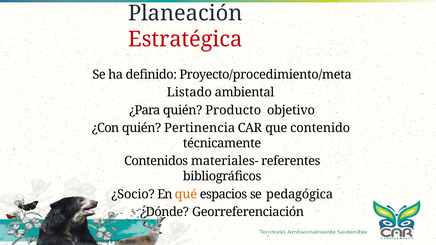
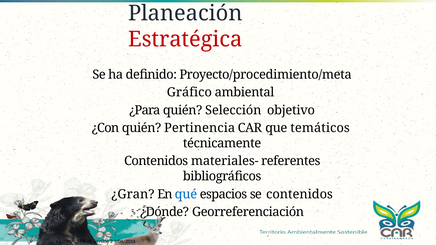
Listado: Listado -> Gráfico
Producto: Producto -> Selección
contenido: contenido -> temáticos
¿Socio: ¿Socio -> ¿Gran
qué colour: orange -> blue
se pedagógica: pedagógica -> contenidos
